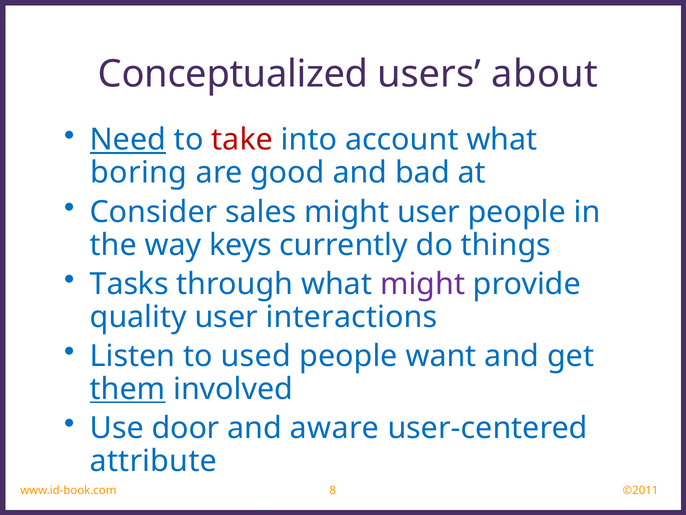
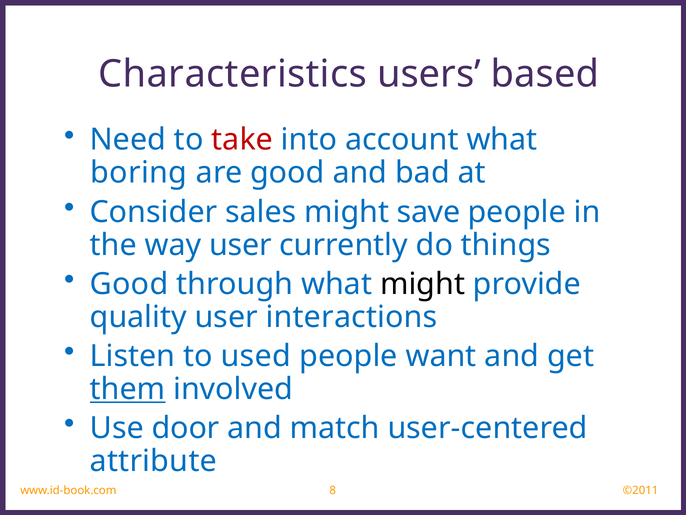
Conceptualized: Conceptualized -> Characteristics
about: about -> based
Need underline: present -> none
might user: user -> save
way keys: keys -> user
Tasks at (129, 284): Tasks -> Good
might at (423, 284) colour: purple -> black
aware: aware -> match
